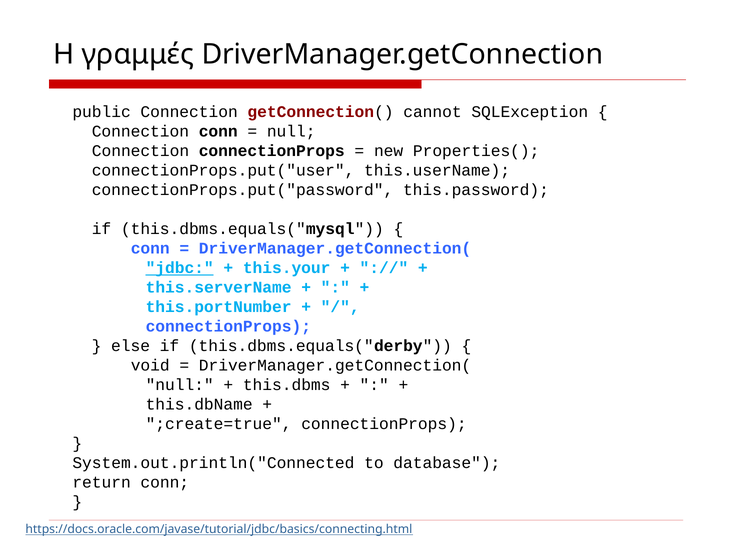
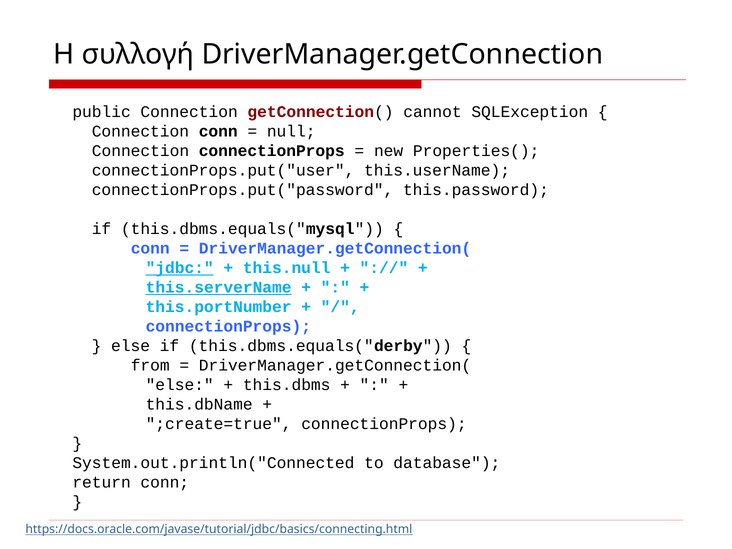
γραμμές: γραμμές -> συλλογή
this.your: this.your -> this.null
this.serverName underline: none -> present
void: void -> from
null at (180, 385): null -> else
